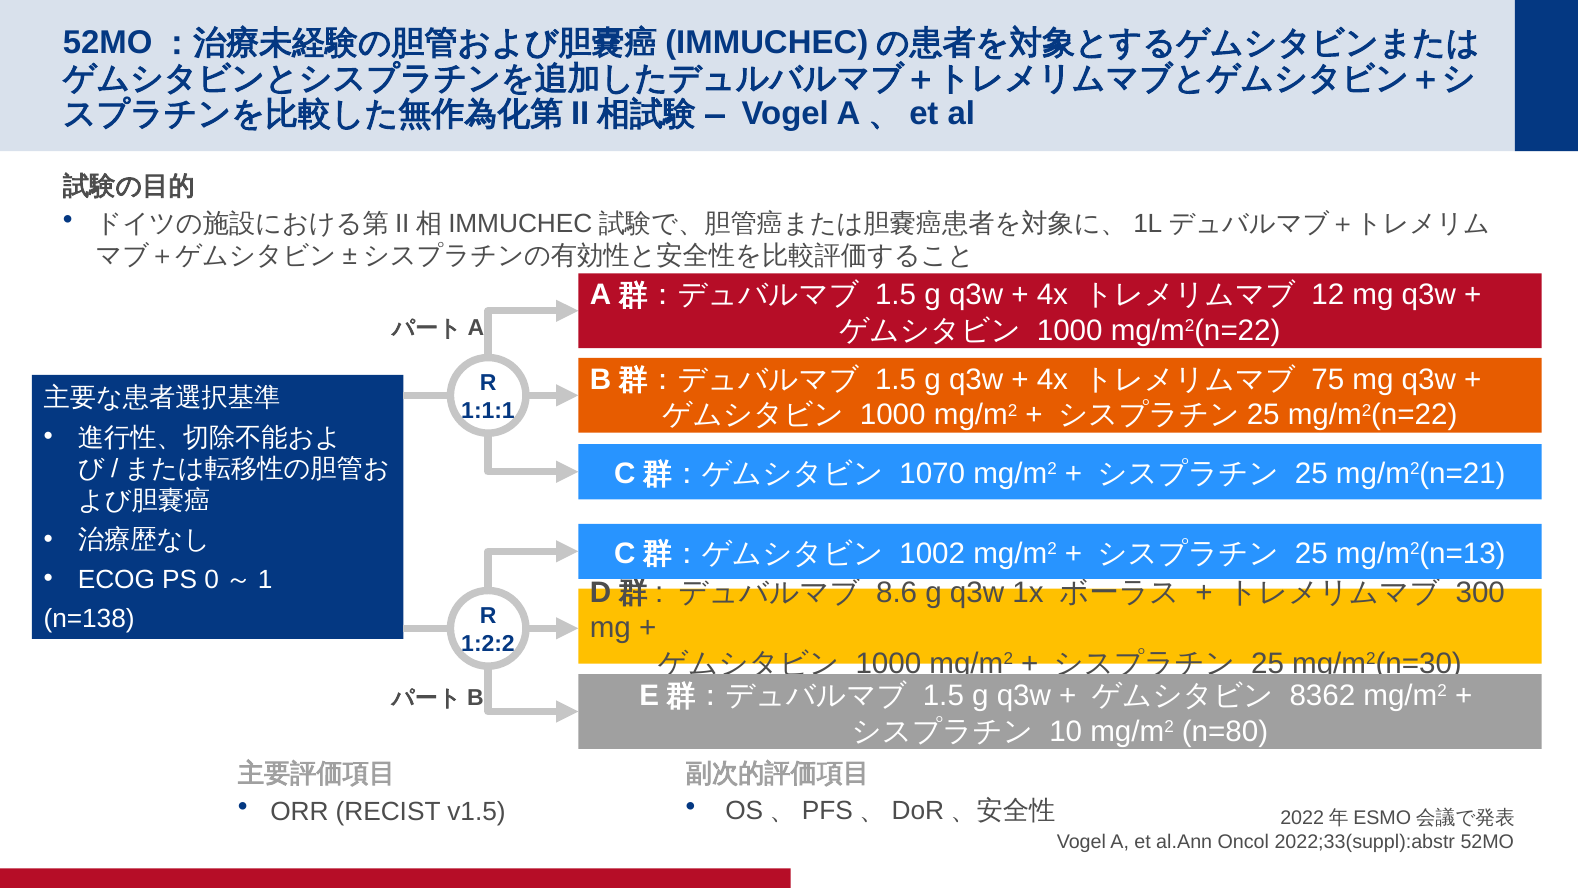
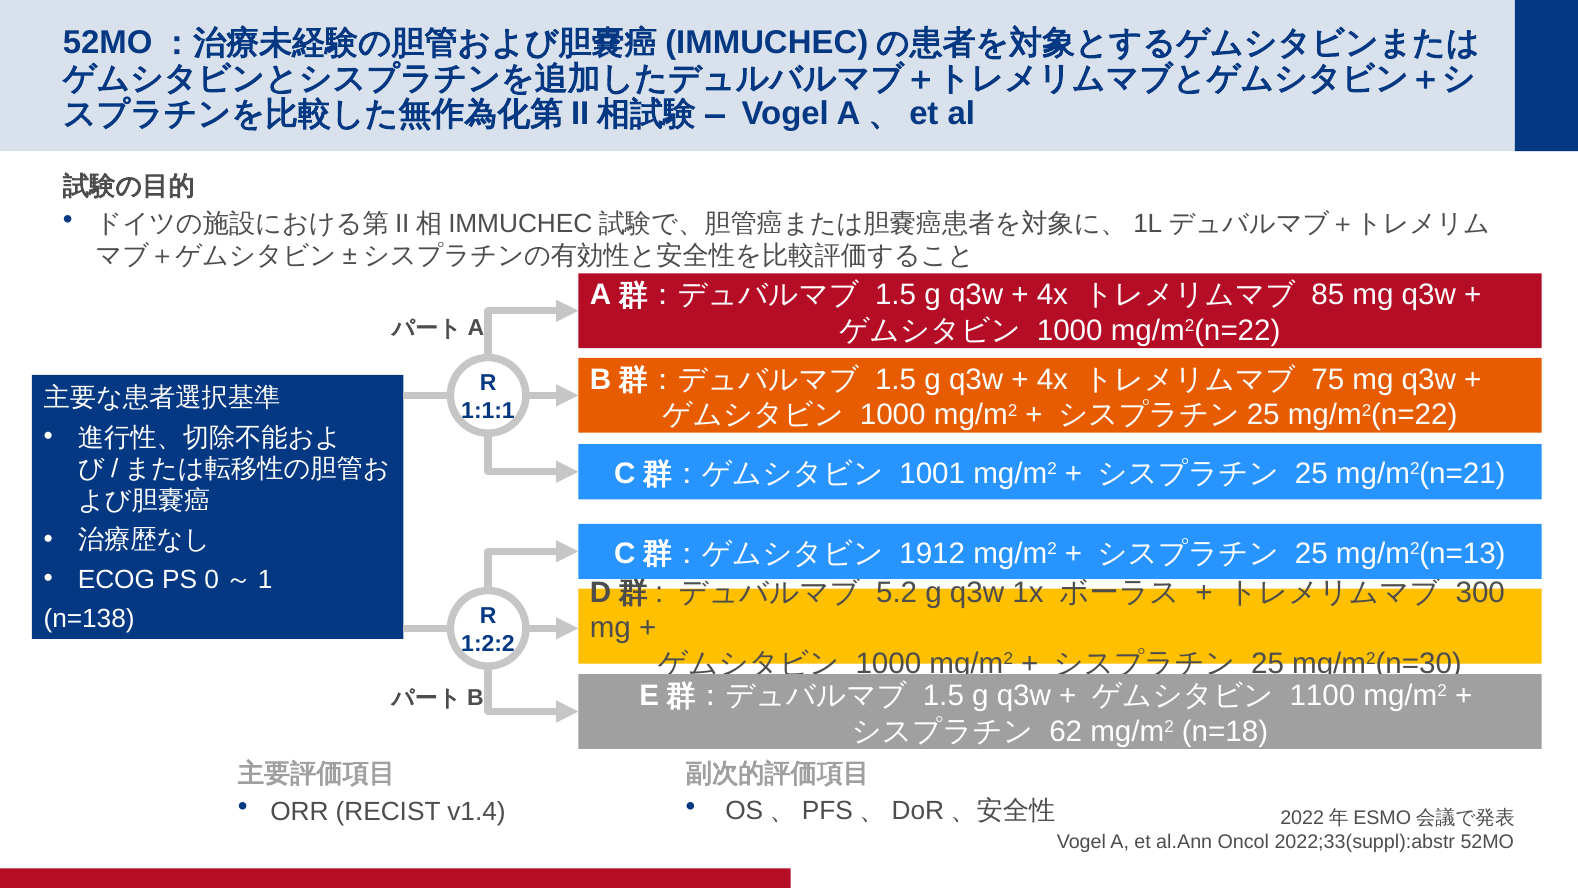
12: 12 -> 85
1070: 1070 -> 1001
1002: 1002 -> 1912
8.6: 8.6 -> 5.2
8362: 8362 -> 1100
10: 10 -> 62
n=80: n=80 -> n=18
v1.5: v1.5 -> v1.4
